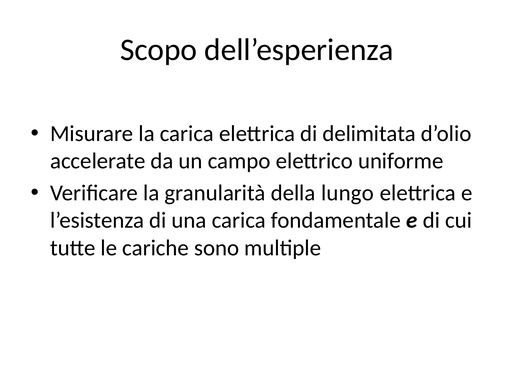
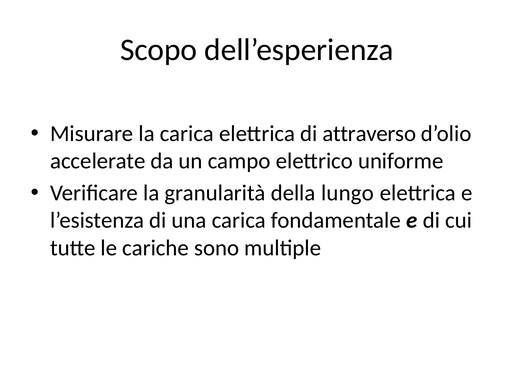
delimitata: delimitata -> attraverso
